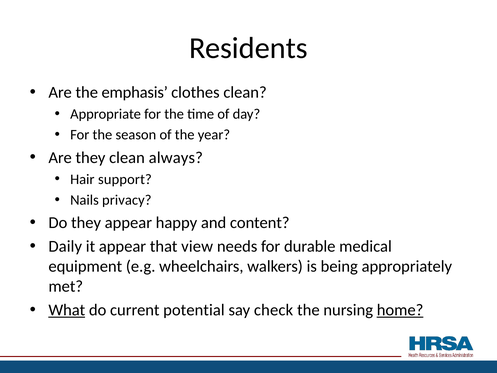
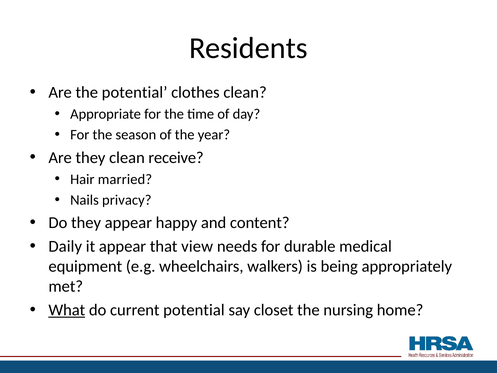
the emphasis: emphasis -> potential
always: always -> receive
support: support -> married
check: check -> closet
home underline: present -> none
